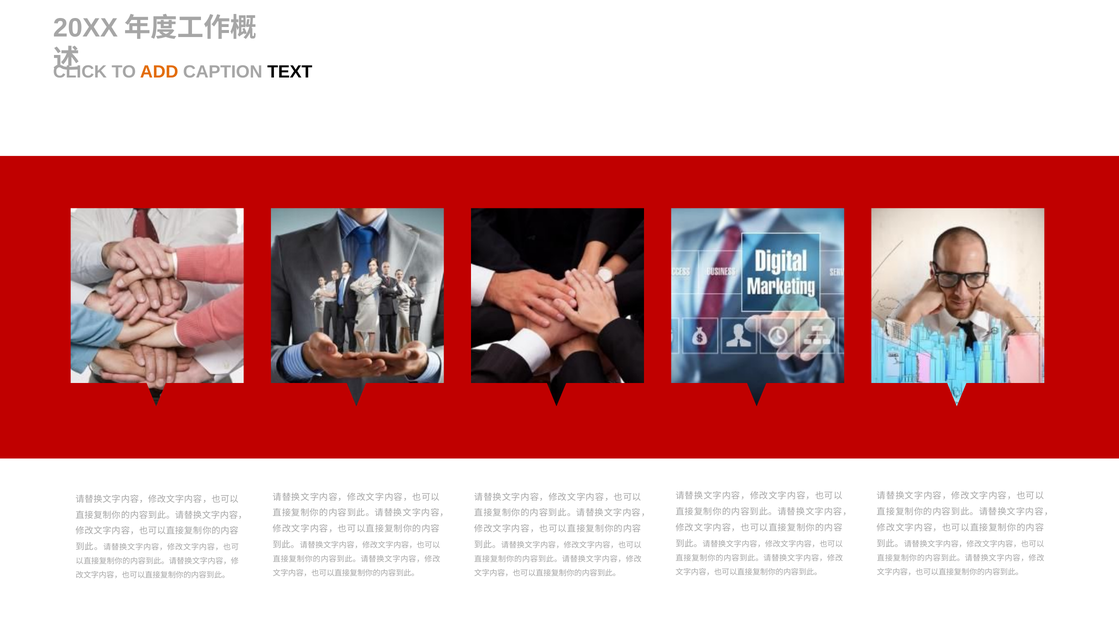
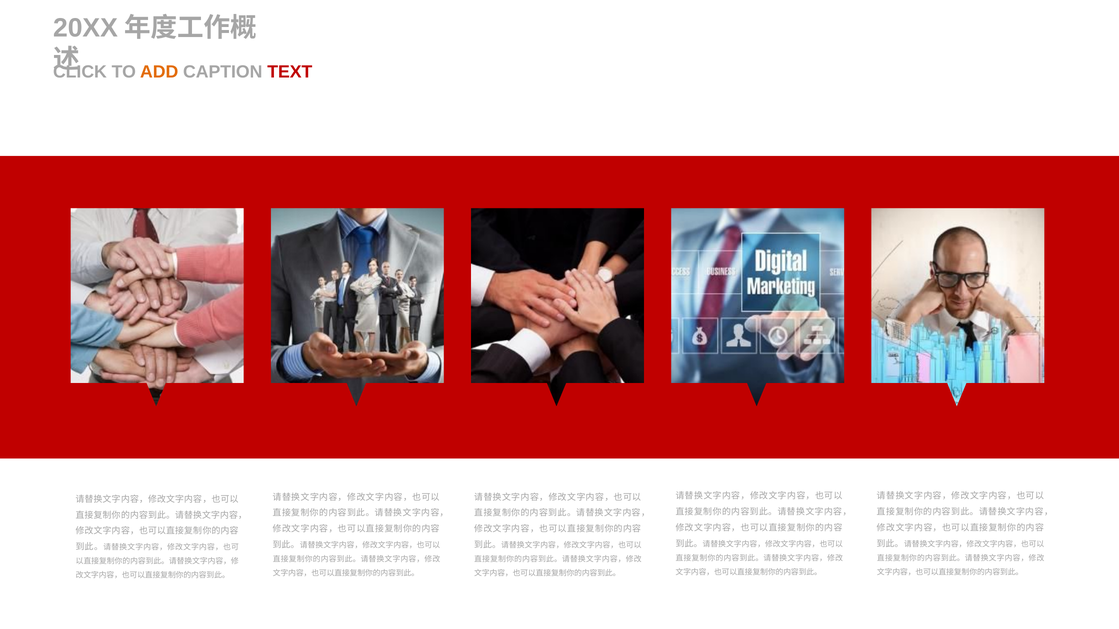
TEXT colour: black -> red
